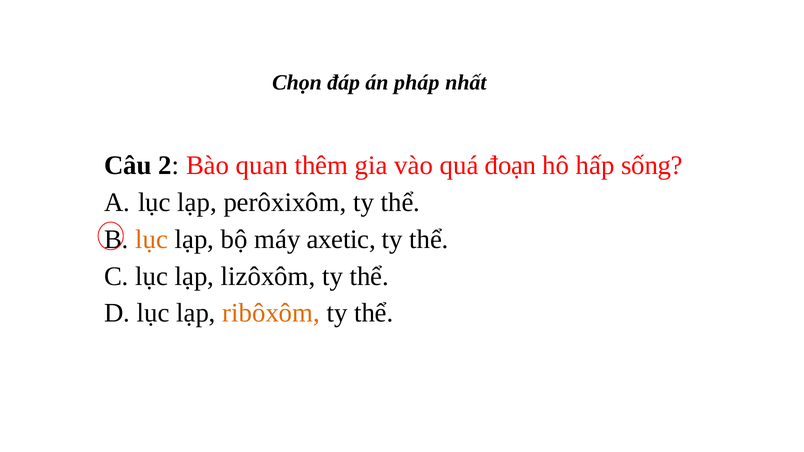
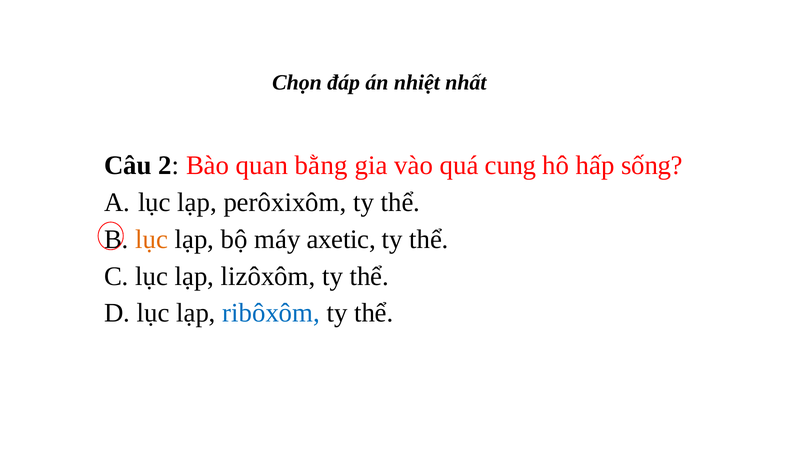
pháp: pháp -> nhiệt
thêm: thêm -> bằng
đoạn: đoạn -> cung
ribôxôm colour: orange -> blue
